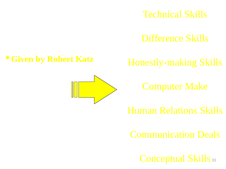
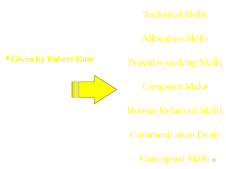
Difference: Difference -> Allocation
Honestly-making: Honestly-making -> Provides-making
